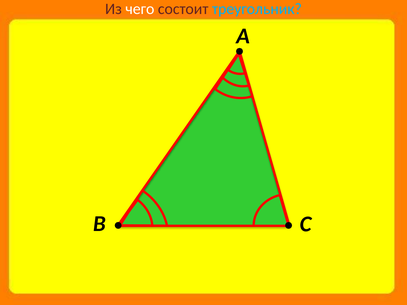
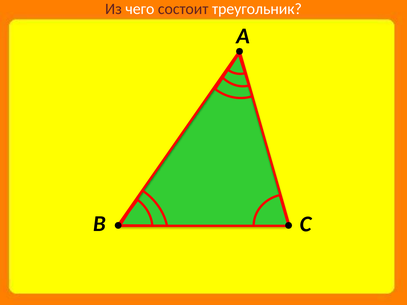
треугольник colour: light blue -> white
